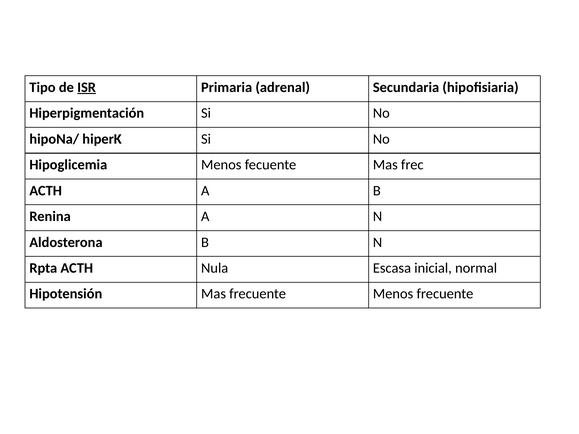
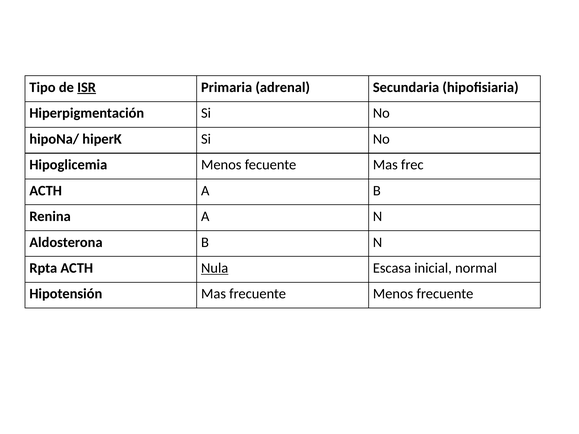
Nula underline: none -> present
